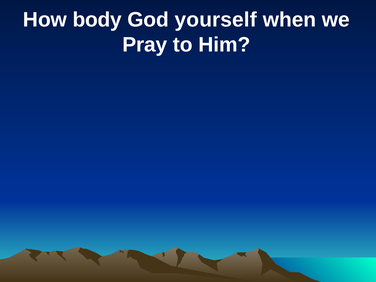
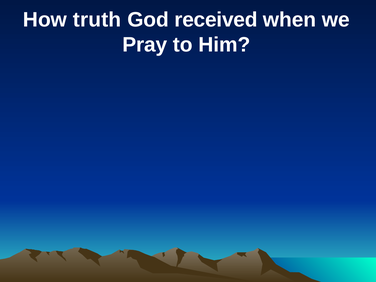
body: body -> truth
yourself: yourself -> received
